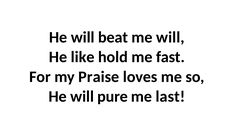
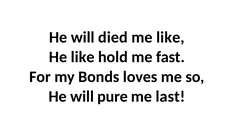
beat: beat -> died
me will: will -> like
Praise: Praise -> Bonds
